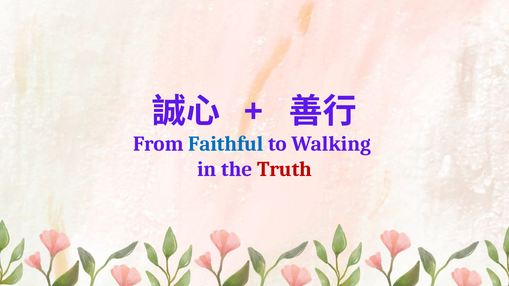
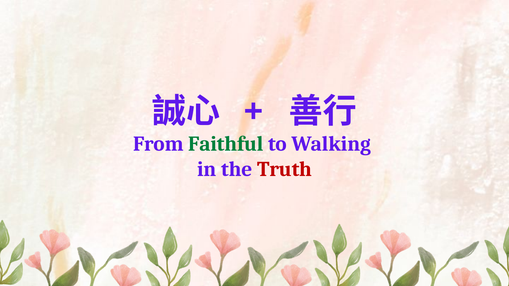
Faithful colour: blue -> green
